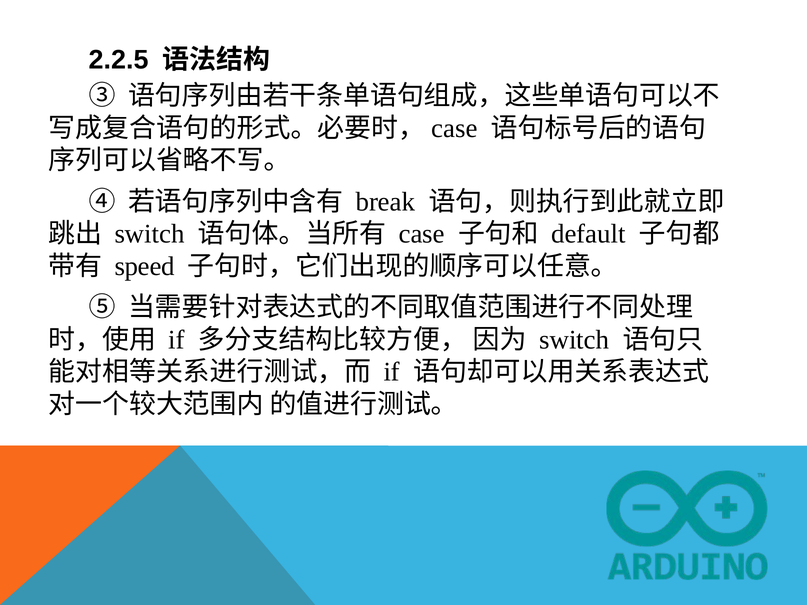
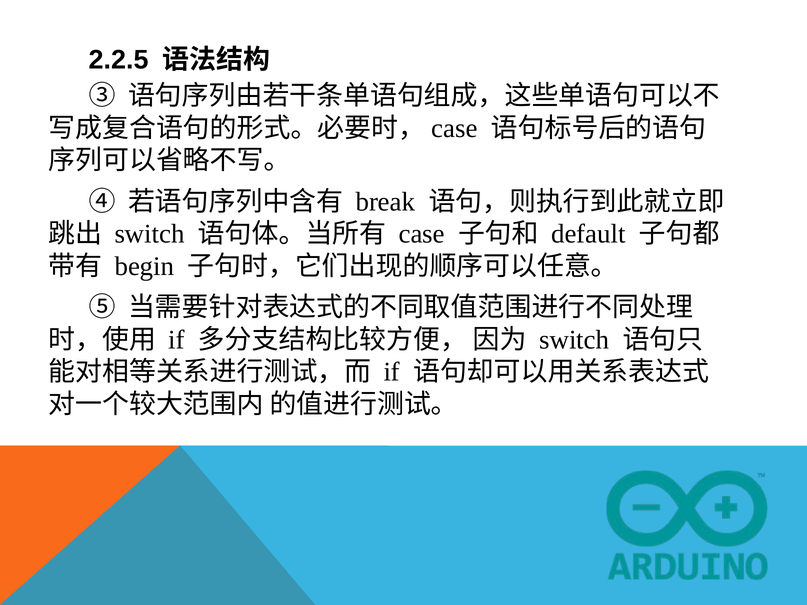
speed: speed -> begin
